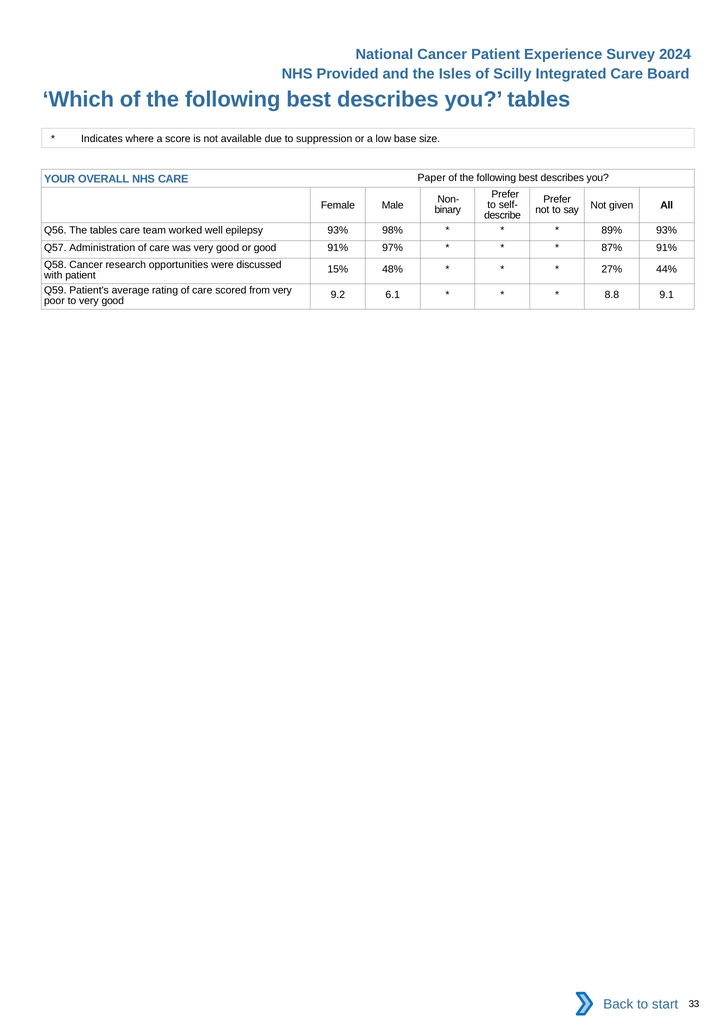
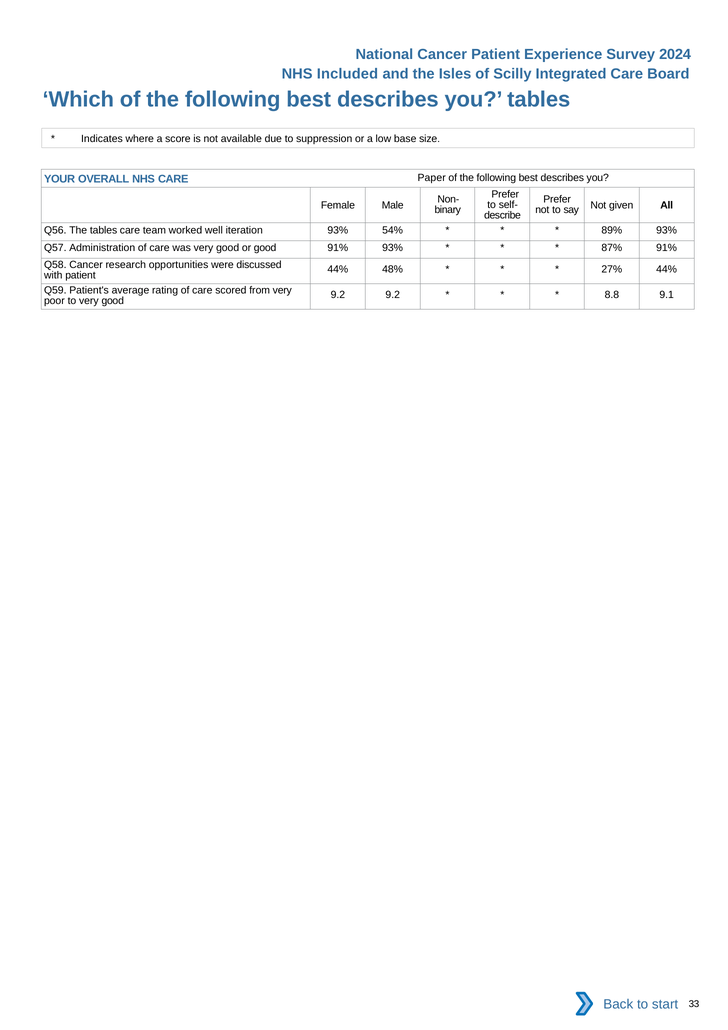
Provided: Provided -> Included
epilepsy: epilepsy -> iteration
98%: 98% -> 54%
91% 97%: 97% -> 93%
15% at (338, 269): 15% -> 44%
9.2 6.1: 6.1 -> 9.2
